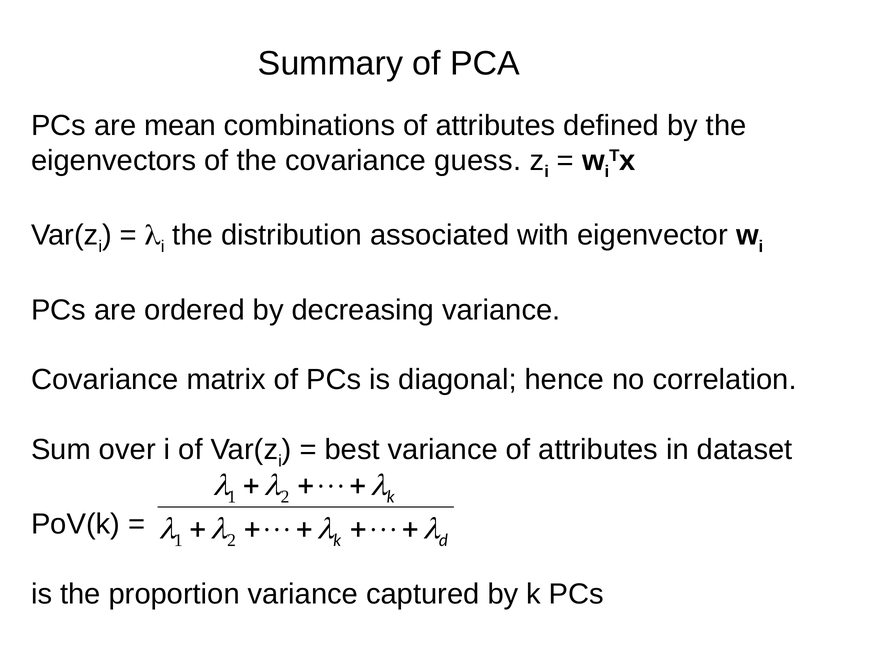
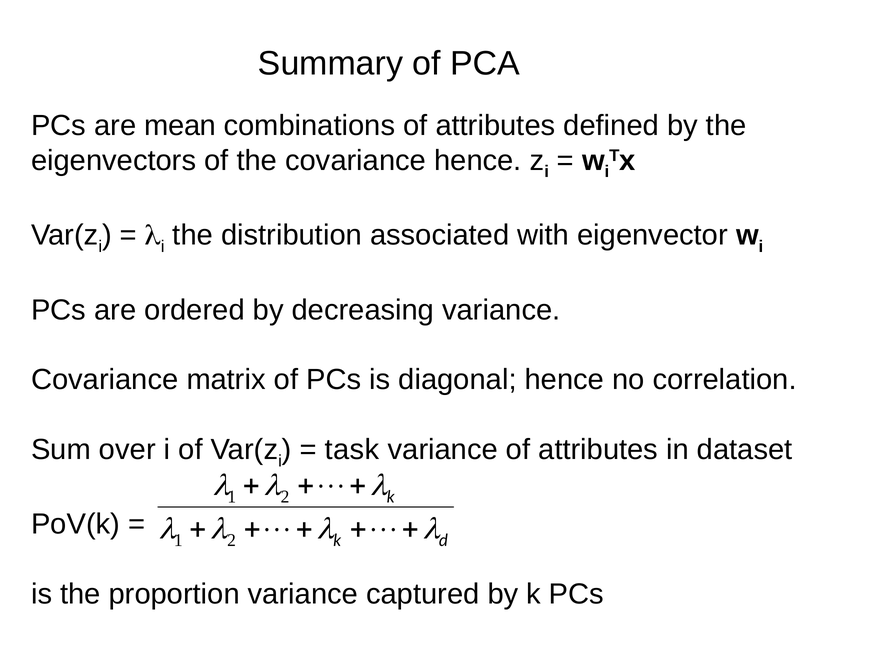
covariance guess: guess -> hence
best: best -> task
